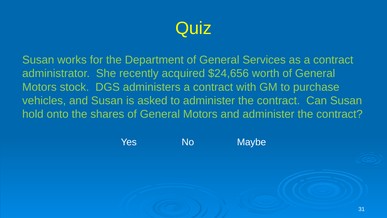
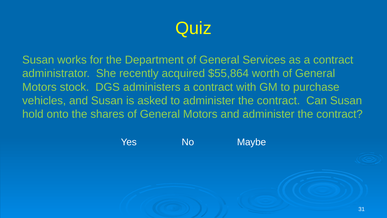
$24,656: $24,656 -> $55,864
